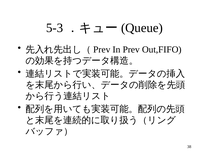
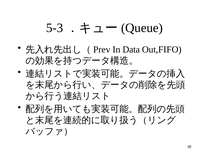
In Prev: Prev -> Data
